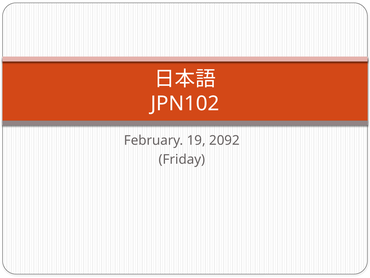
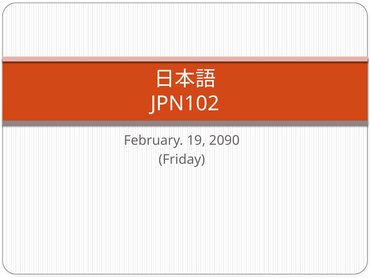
2092: 2092 -> 2090
